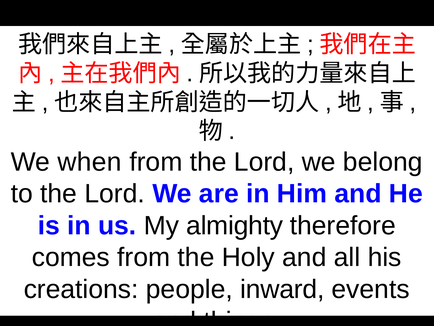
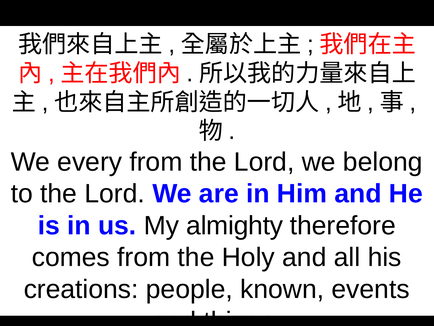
when: when -> every
inward: inward -> known
